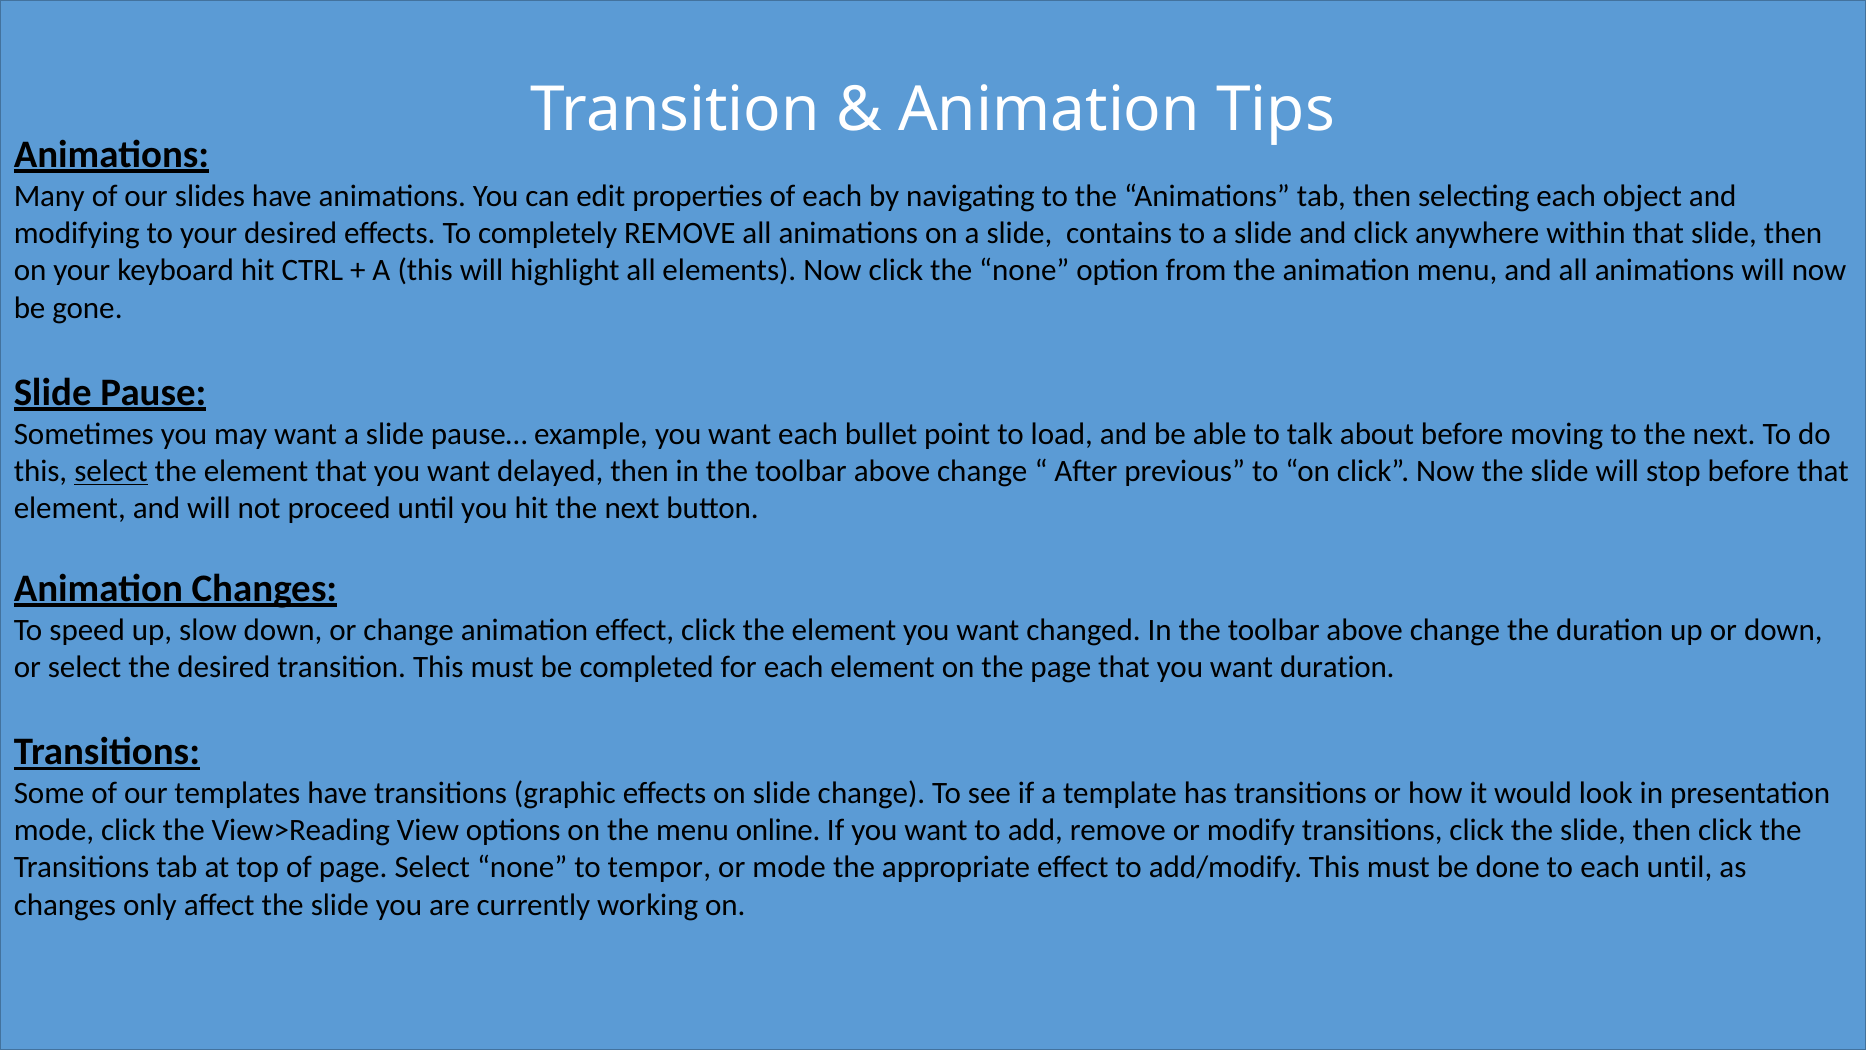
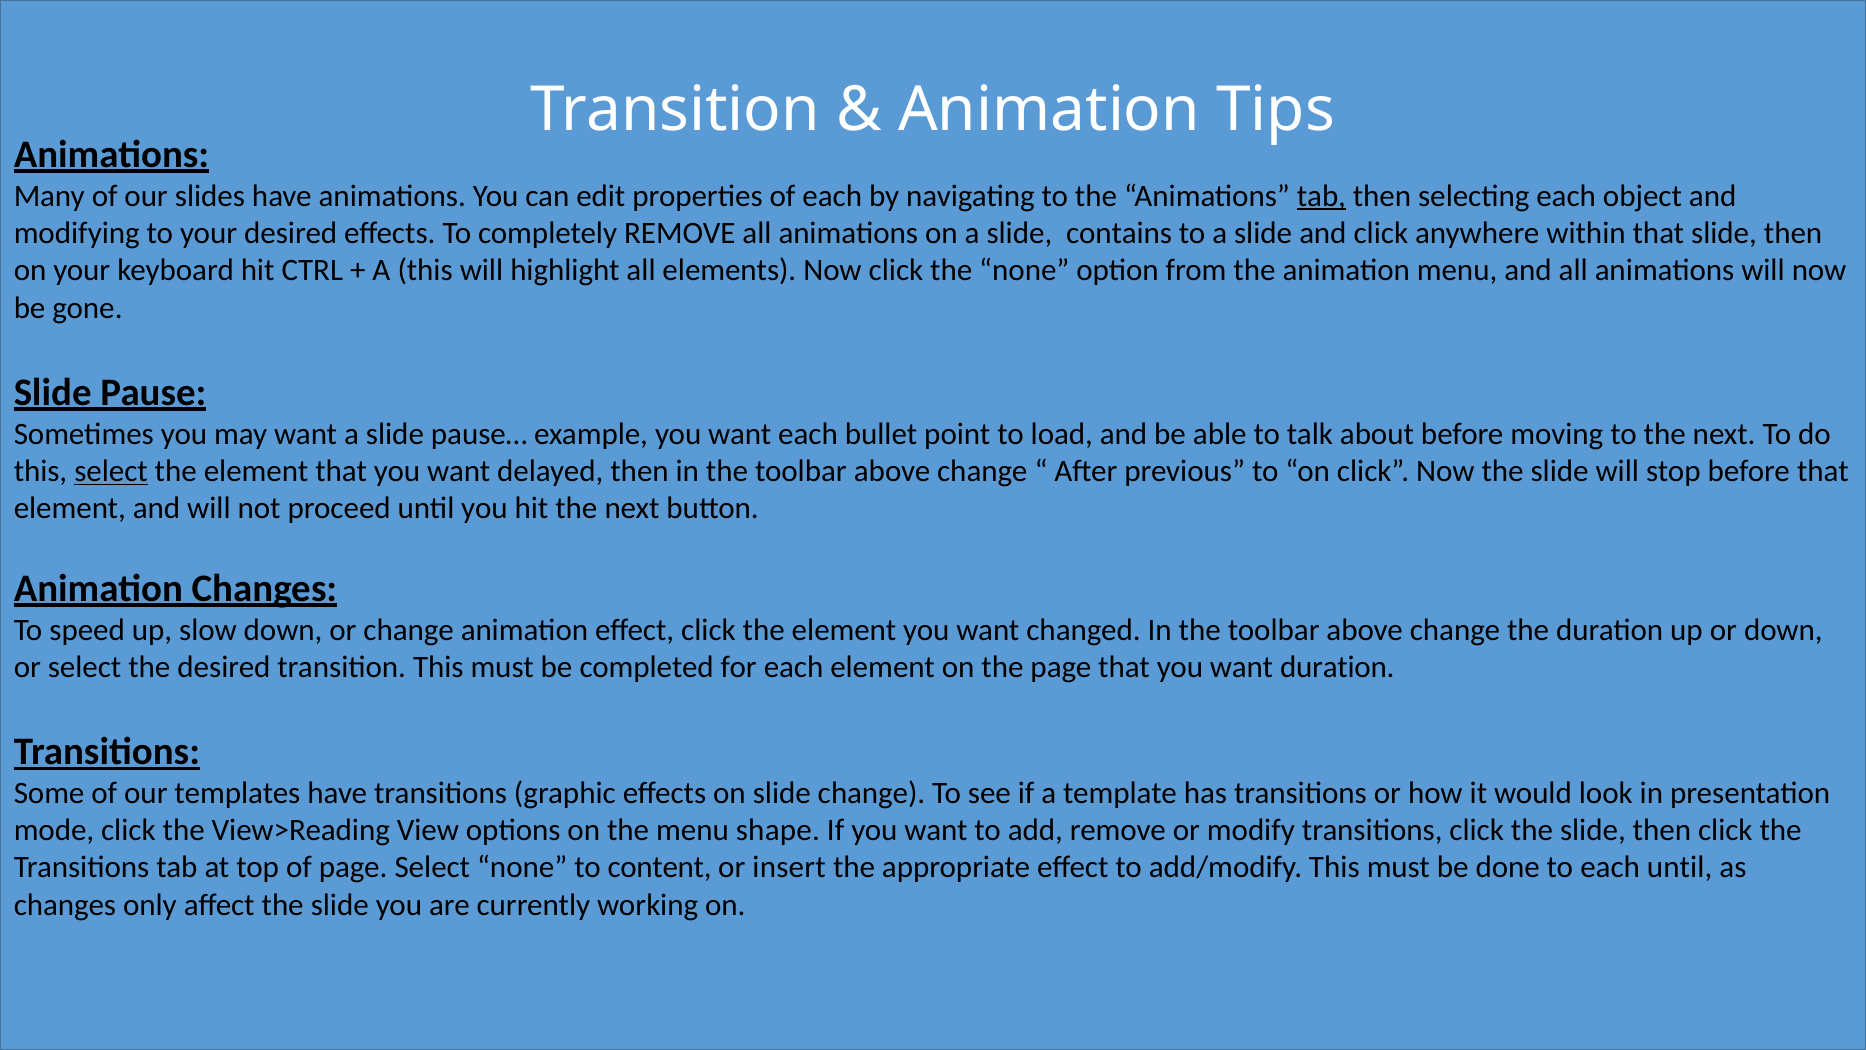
tab at (1321, 196) underline: none -> present
online: online -> shape
tempor: tempor -> content
or mode: mode -> insert
